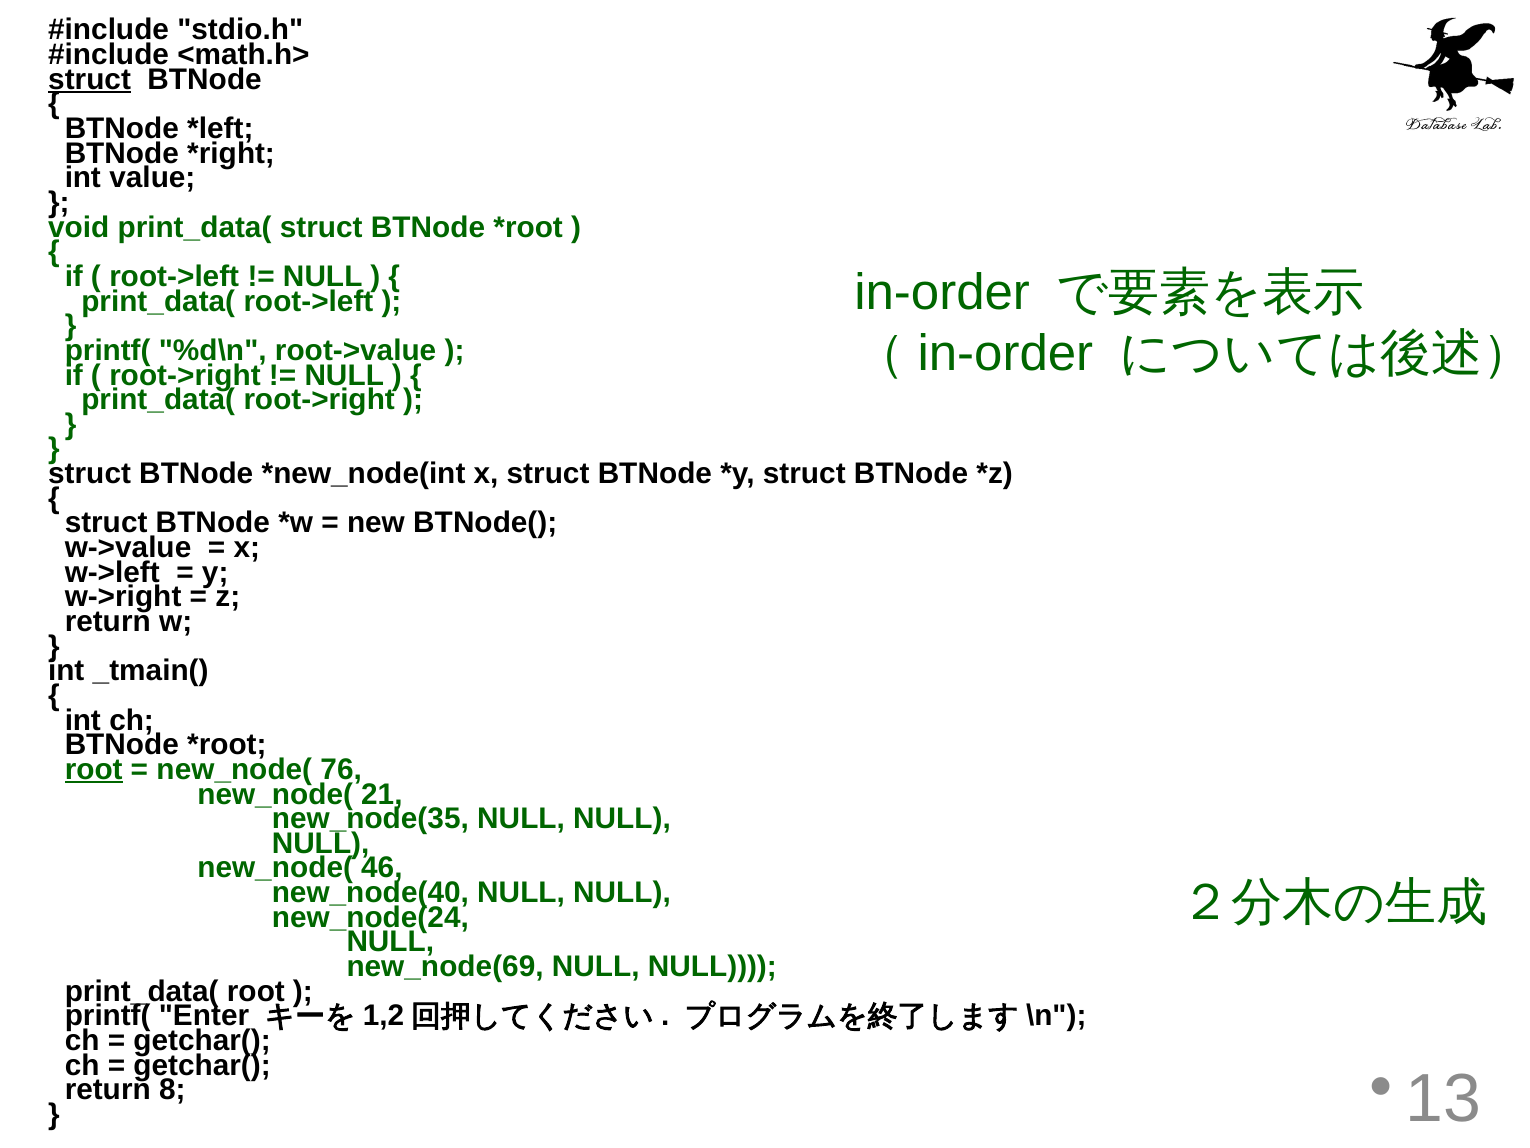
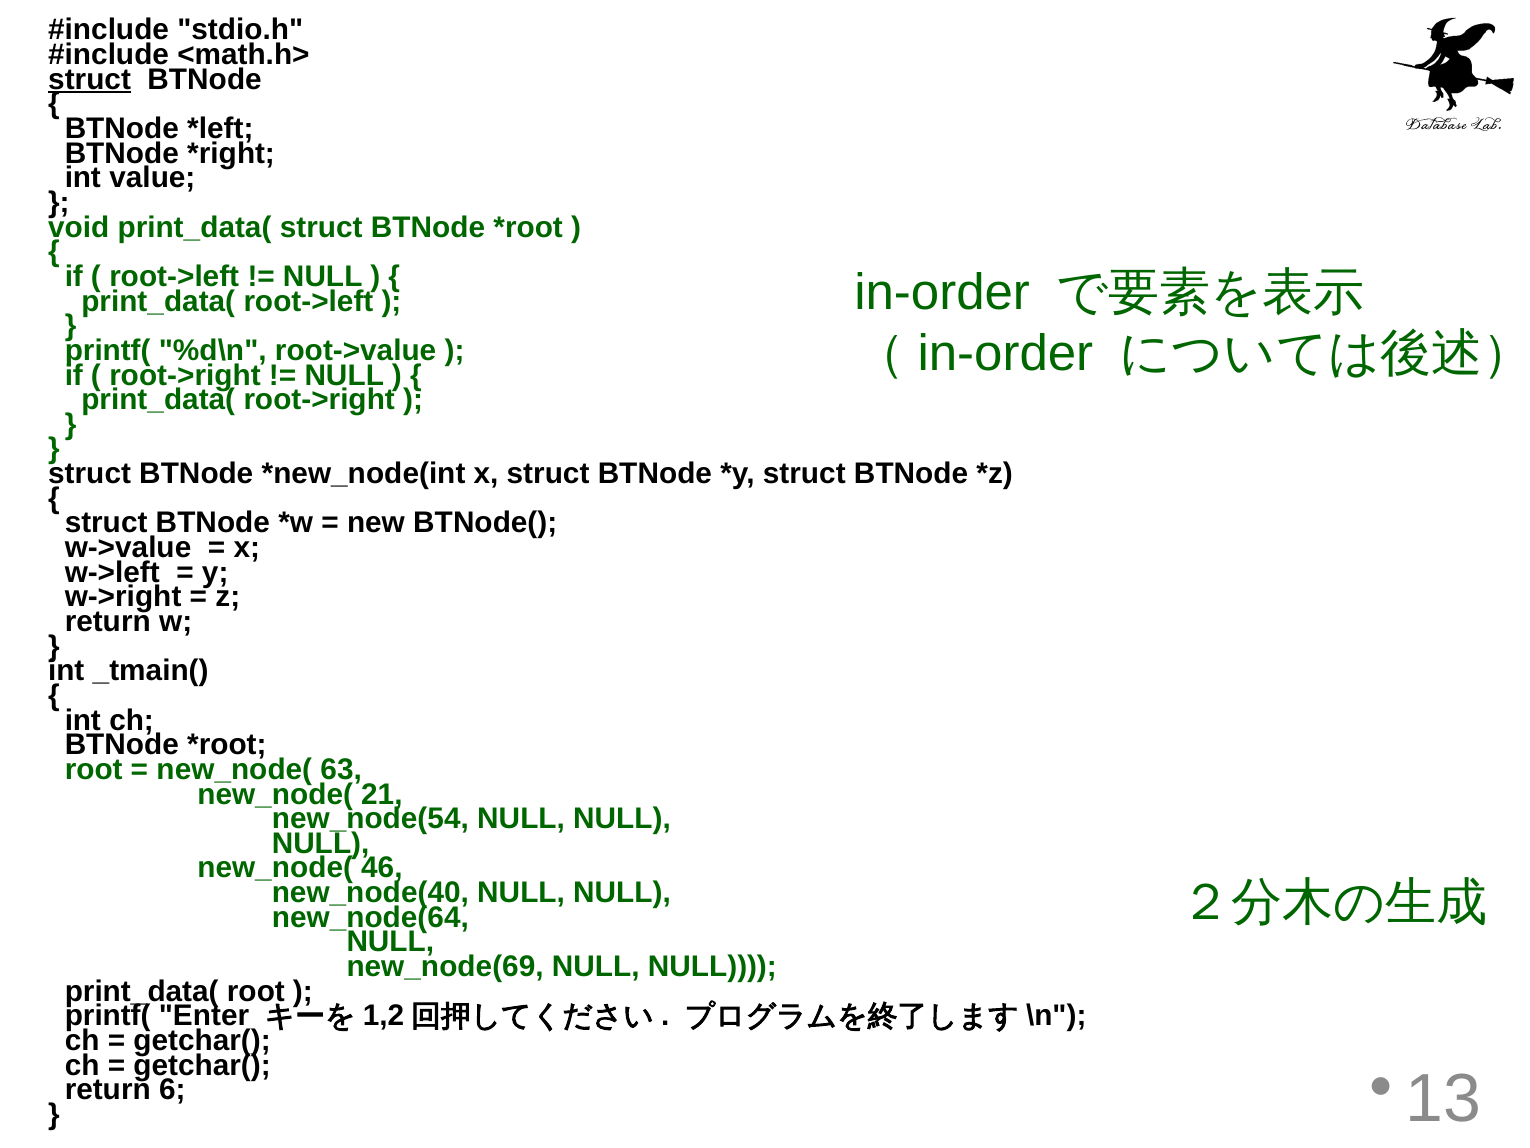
root at (94, 769) underline: present -> none
76: 76 -> 63
new_node(35: new_node(35 -> new_node(54
new_node(24: new_node(24 -> new_node(64
8: 8 -> 6
